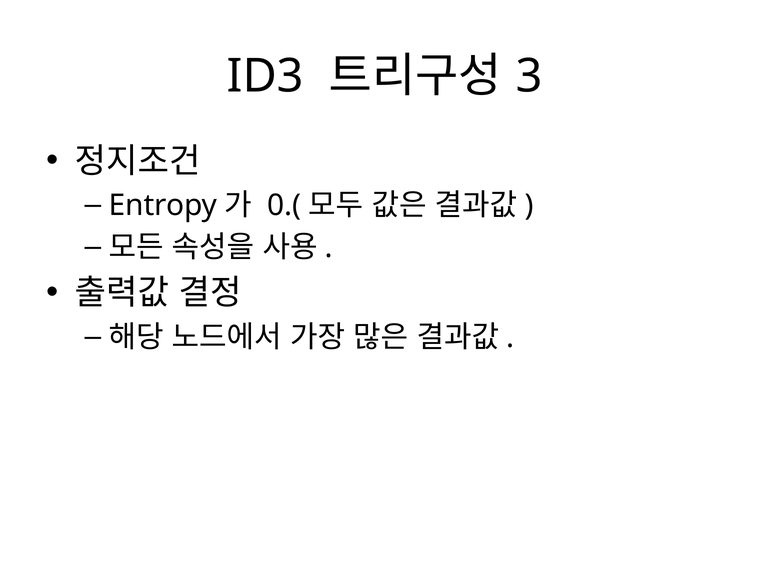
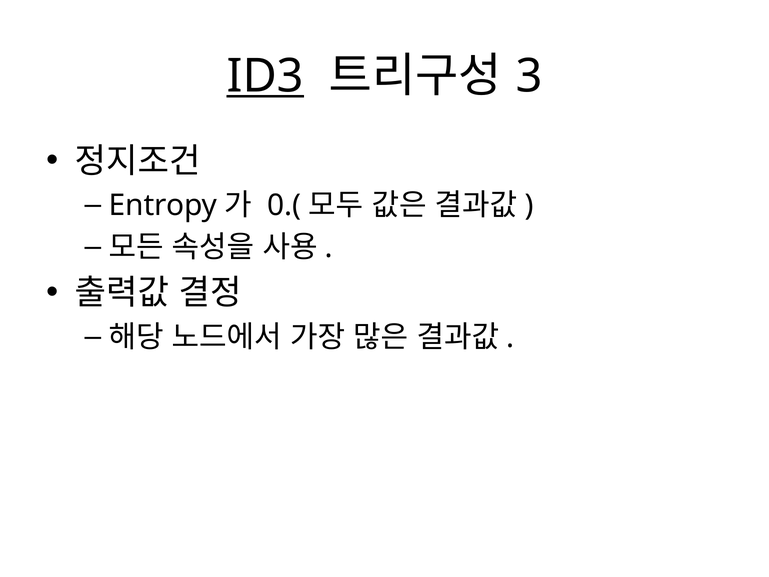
ID3 underline: none -> present
